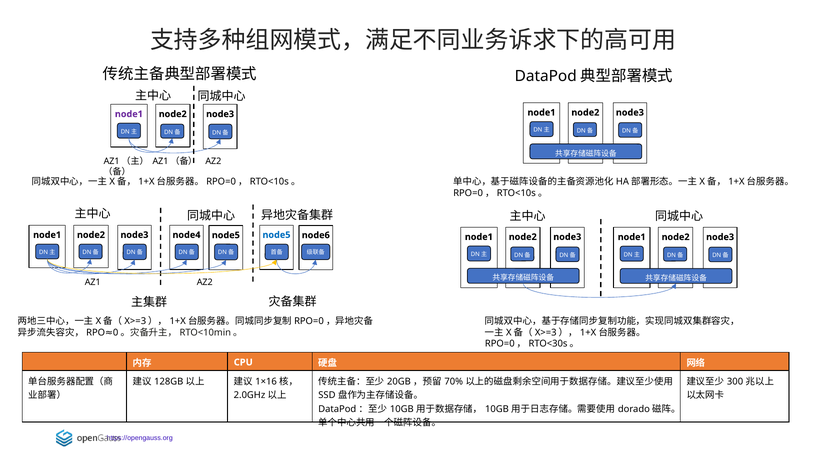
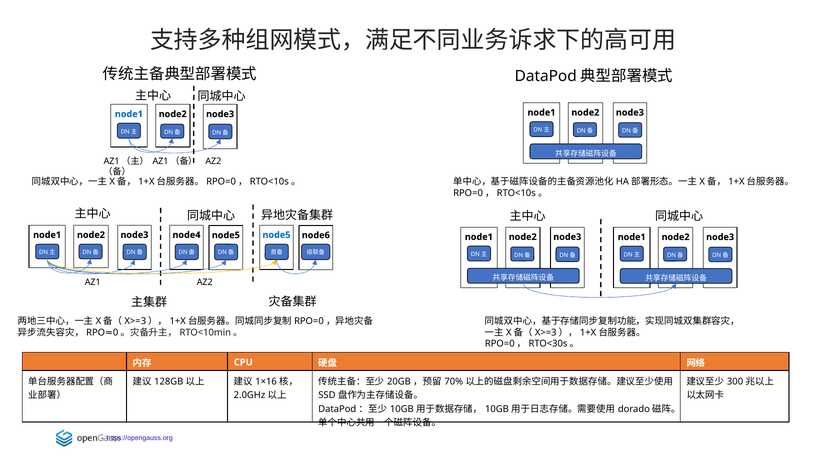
node1 at (129, 114) colour: purple -> blue
